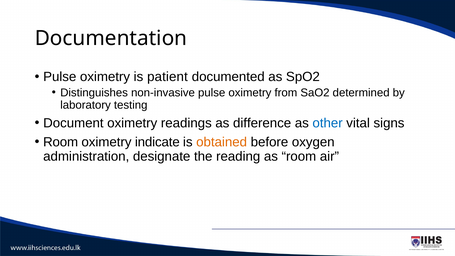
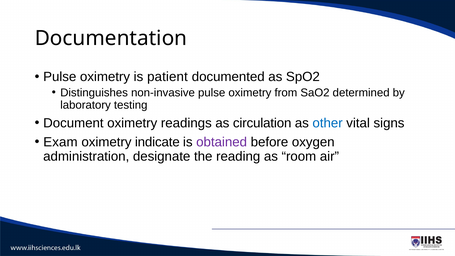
difference: difference -> circulation
Room at (61, 142): Room -> Exam
obtained colour: orange -> purple
